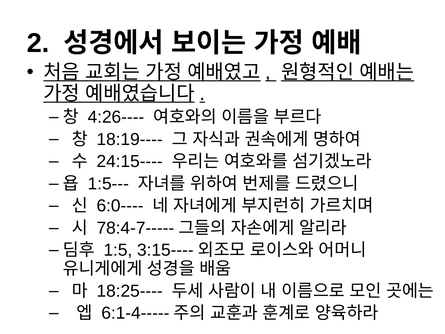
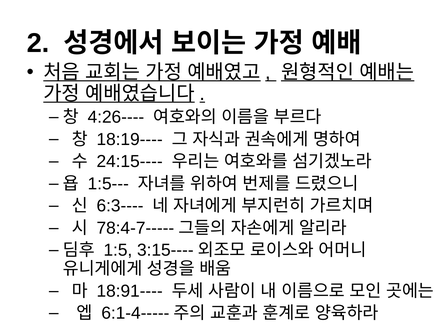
6:0----: 6:0---- -> 6:3----
18:25----: 18:25---- -> 18:91----
